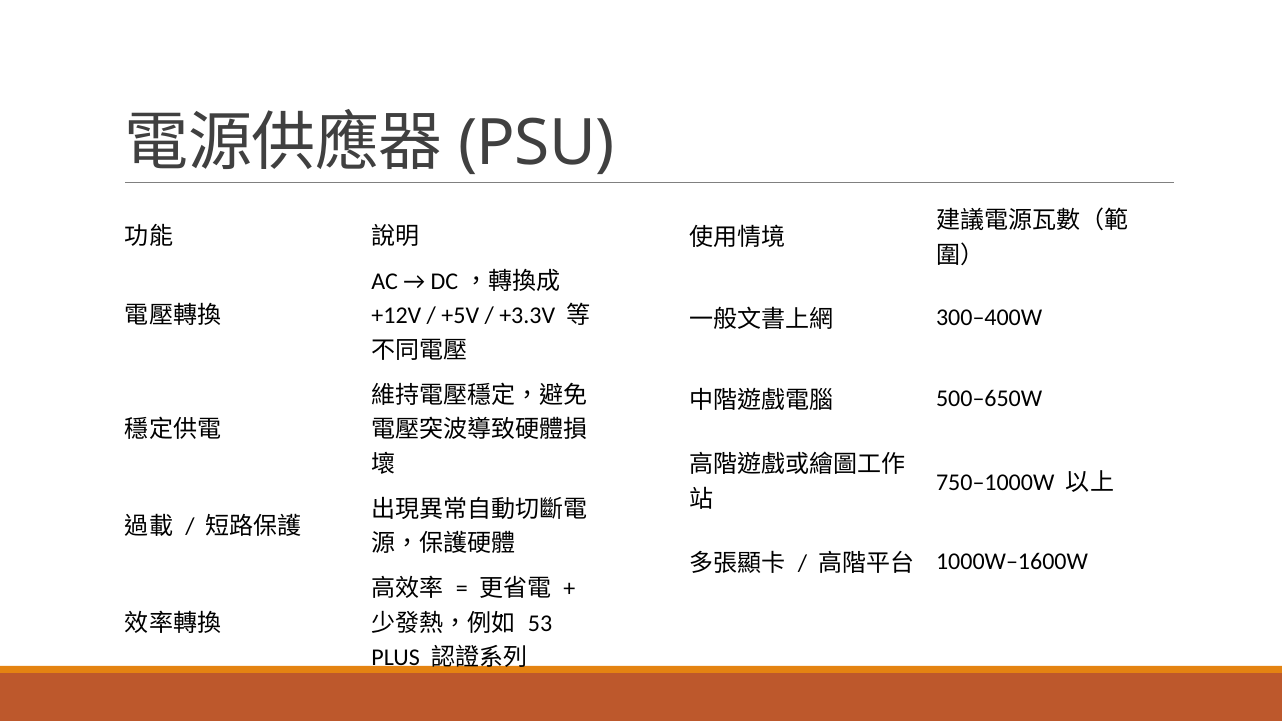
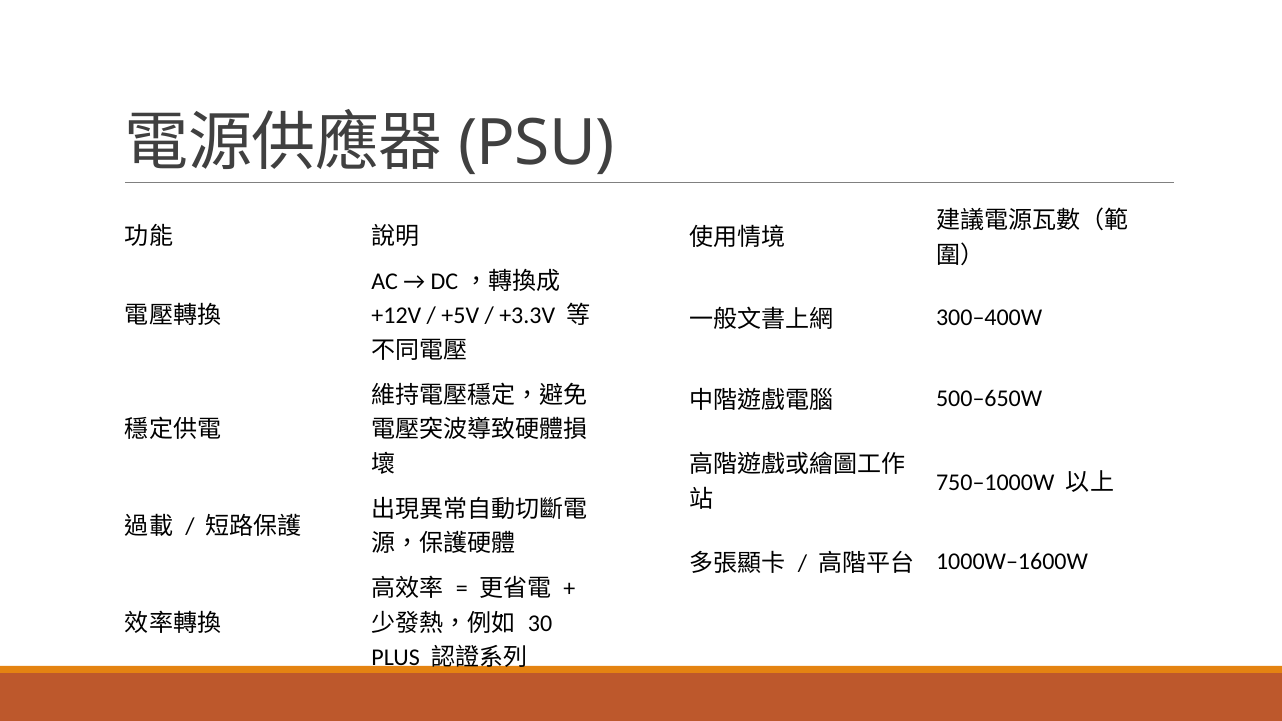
53: 53 -> 30
